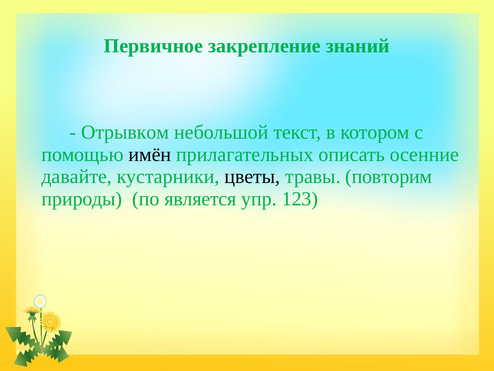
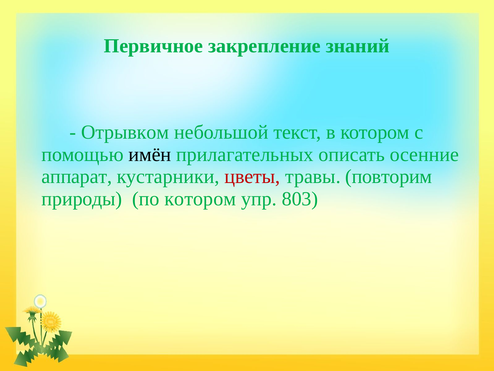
давайте: давайте -> аппарат
цветы colour: black -> red
по является: является -> котором
123: 123 -> 803
